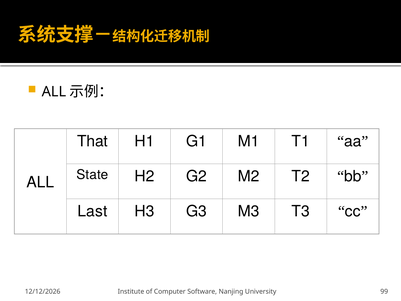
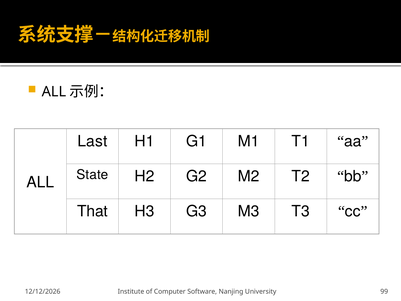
That: That -> Last
Last: Last -> That
